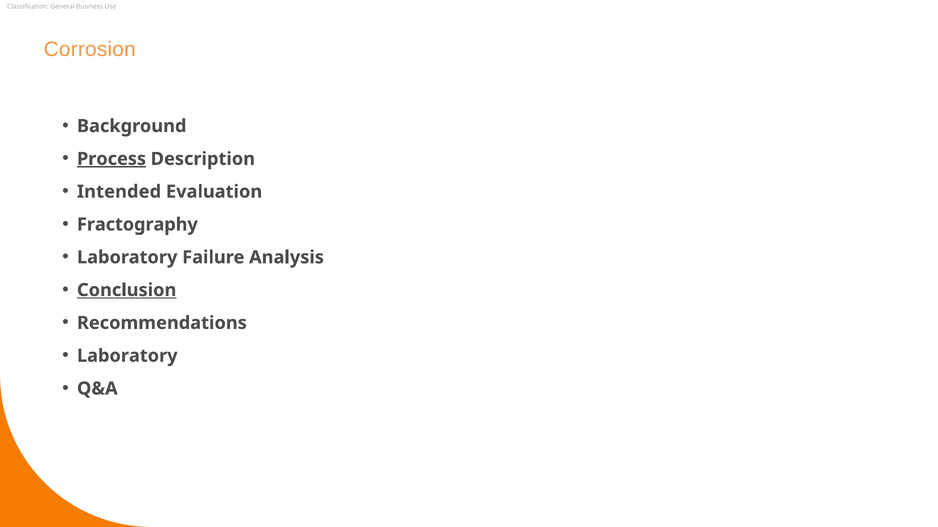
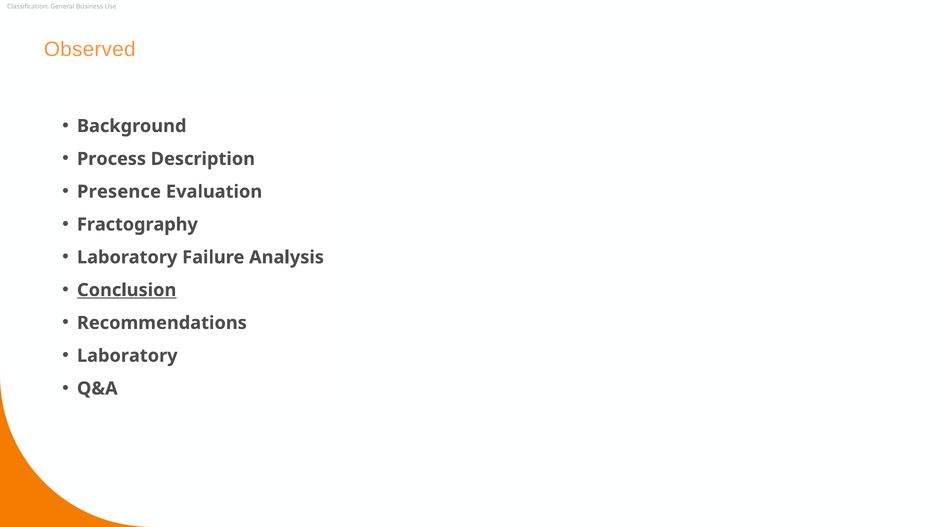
Corrosion: Corrosion -> Observed
Process underline: present -> none
Intended: Intended -> Presence
